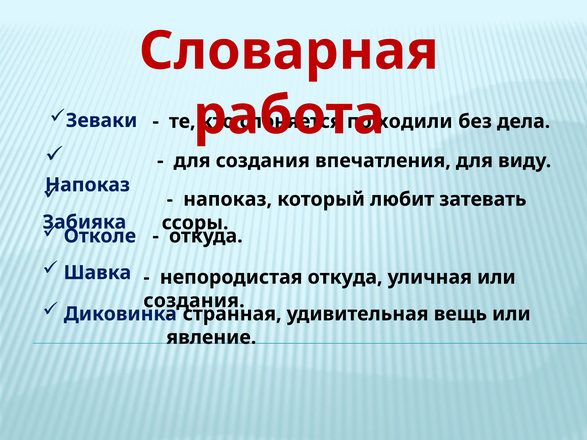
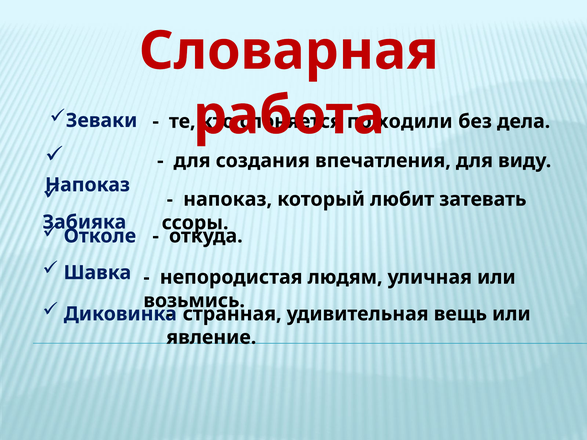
непородистая откуда: откуда -> людям
создания at (194, 301): создания -> возьмись
